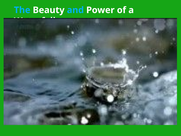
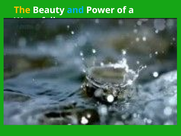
The colour: light blue -> yellow
